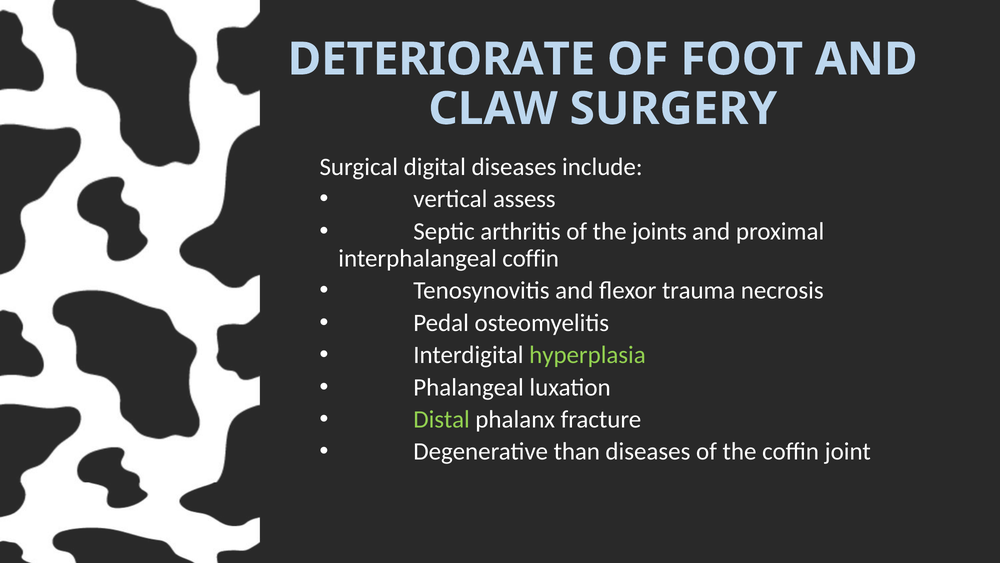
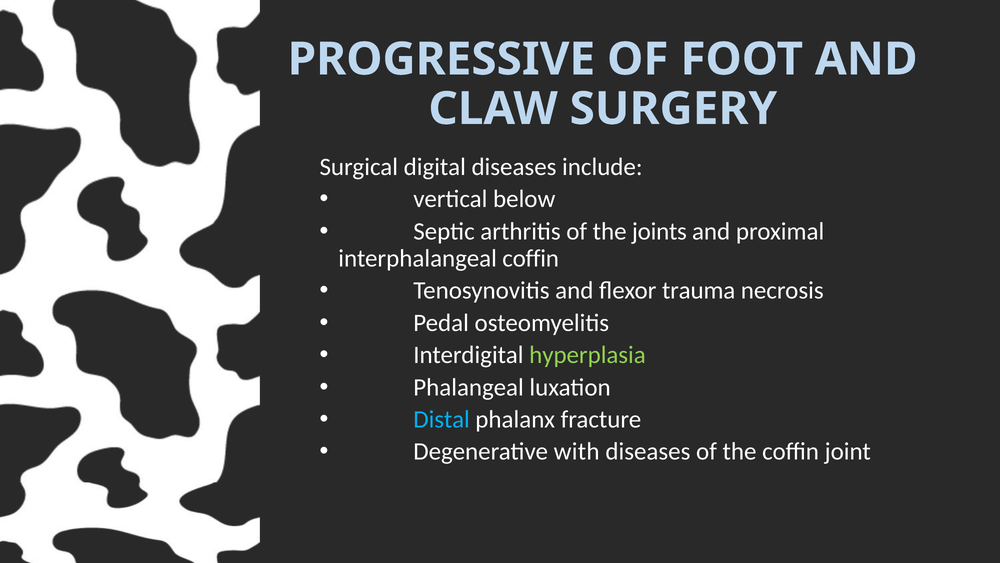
DETERIORATE: DETERIORATE -> PROGRESSIVE
assess: assess -> below
Distal colour: light green -> light blue
than: than -> with
